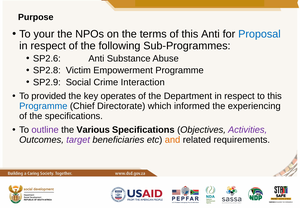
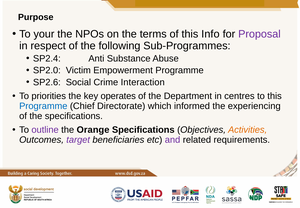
this Anti: Anti -> Info
Proposal colour: blue -> purple
SP2.6: SP2.6 -> SP2.4
SP2.8: SP2.8 -> SP2.0
SP2.9: SP2.9 -> SP2.6
provided: provided -> priorities
Department in respect: respect -> centres
Various: Various -> Orange
Activities colour: purple -> orange
and colour: orange -> purple
